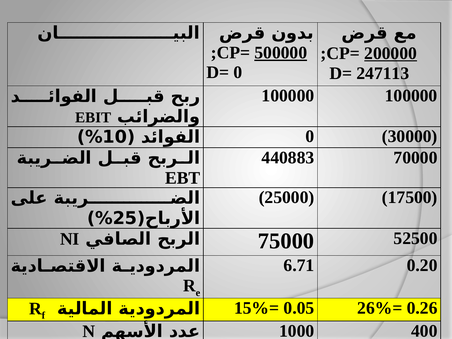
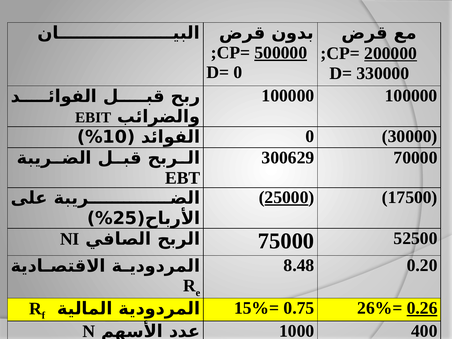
247113: 247113 -> 330000
440883: 440883 -> 300629
25000 underline: none -> present
6.71: 6.71 -> 8.48
0.26 at (422, 308) underline: none -> present
0.05: 0.05 -> 0.75
